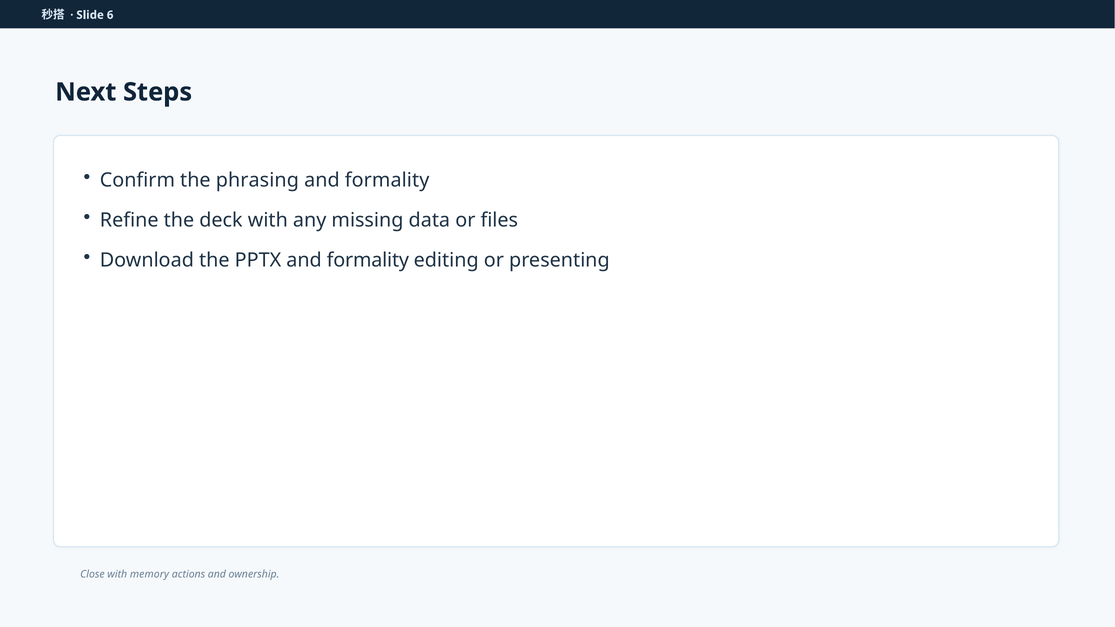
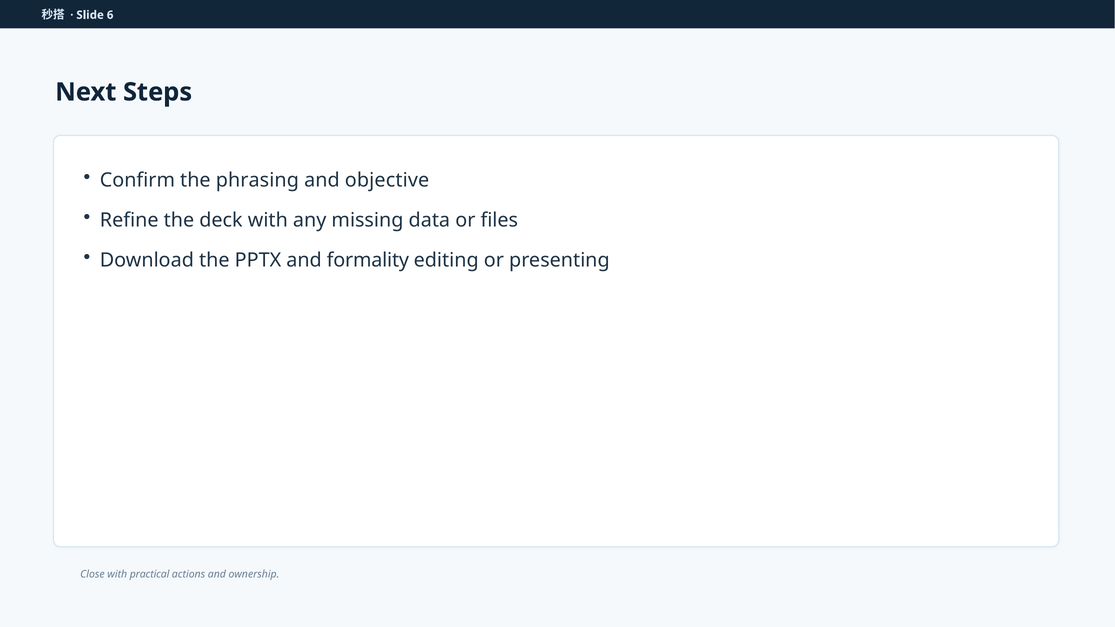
formality at (387, 180): formality -> objective
memory: memory -> practical
